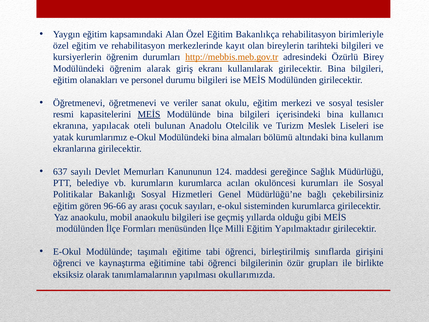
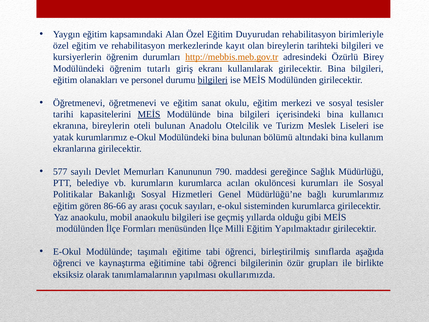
Bakanlıkça: Bakanlıkça -> Duyurudan
alarak: alarak -> tutarlı
bilgileri at (213, 80) underline: none -> present
ve veriler: veriler -> eğitim
resmi: resmi -> tarihi
ekranına yapılacak: yapılacak -> bireylerin
bina almaları: almaları -> bulunan
637: 637 -> 577
124: 124 -> 790
bağlı çekebilirsiniz: çekebilirsiniz -> kurumlarımız
96-66: 96-66 -> 86-66
girişini: girişini -> aşağıda
